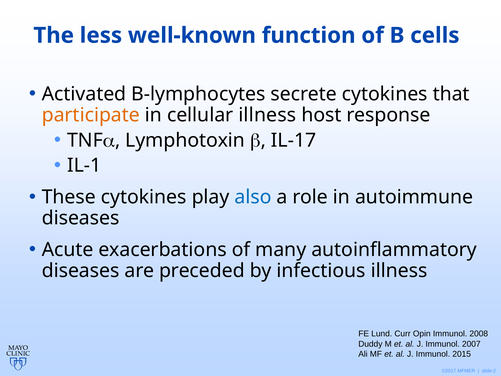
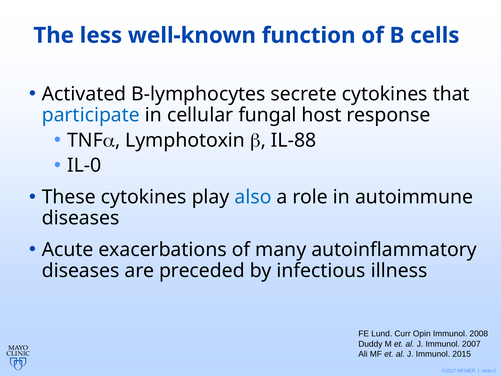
participate colour: orange -> blue
cellular illness: illness -> fungal
IL-17: IL-17 -> IL-88
IL-1: IL-1 -> IL-0
